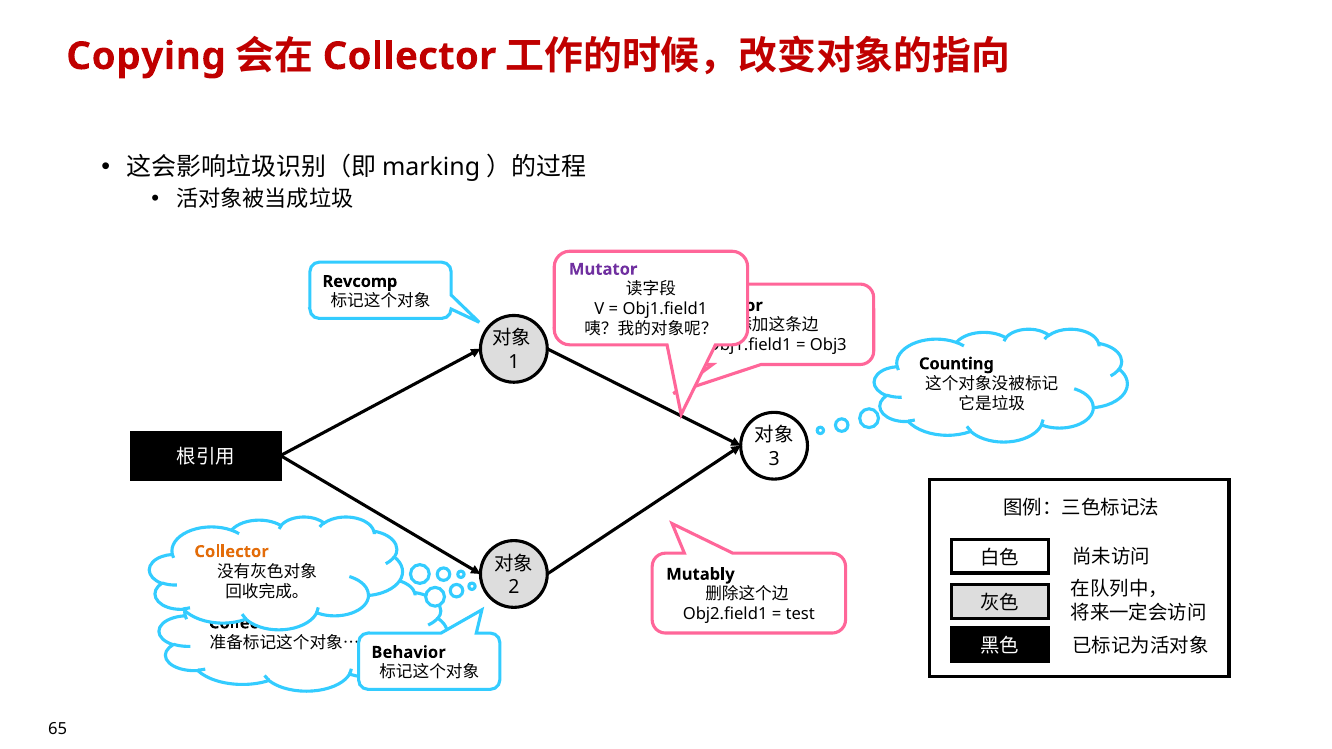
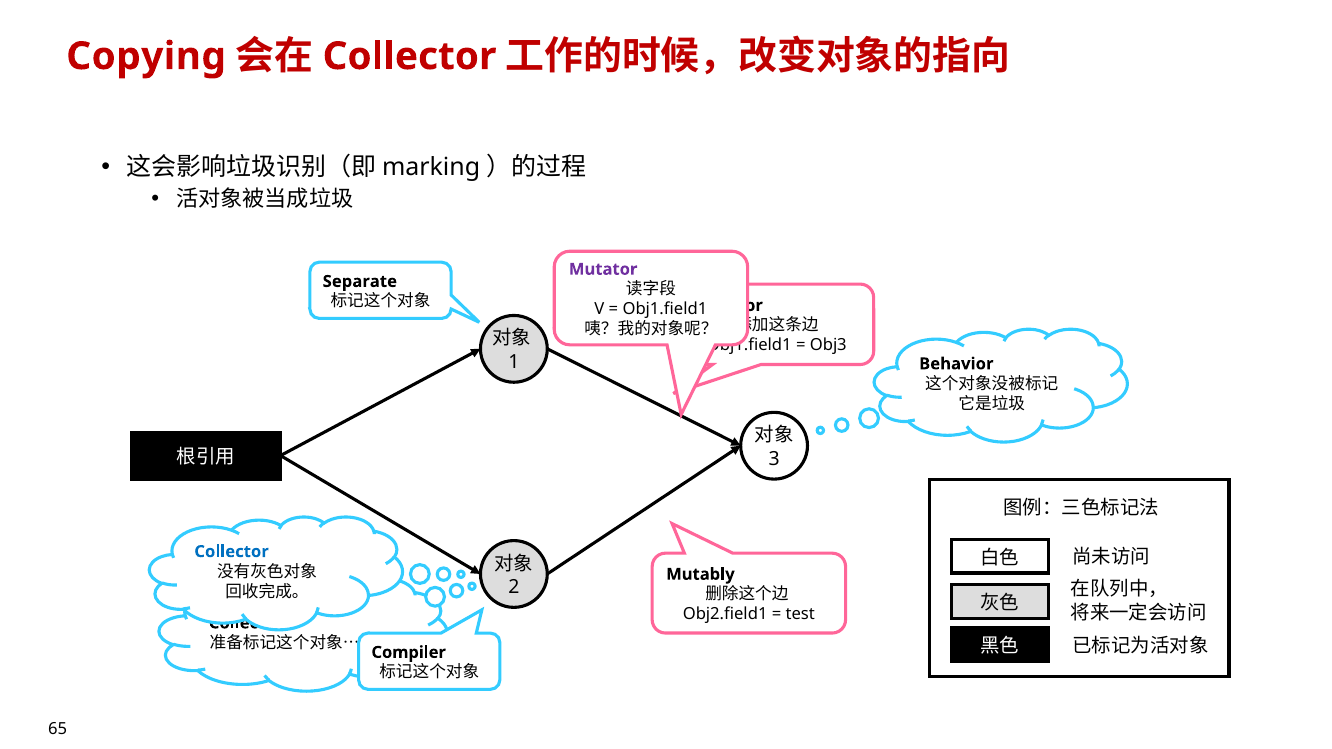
Revcomp: Revcomp -> Separate
Counting: Counting -> Behavior
Collector at (232, 552) colour: orange -> blue
Behavior: Behavior -> Compiler
